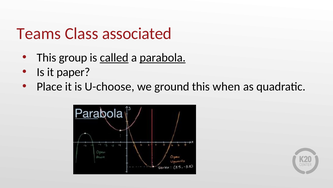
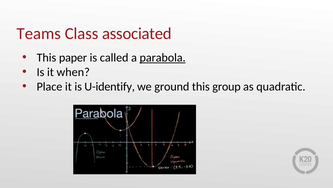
group: group -> paper
called underline: present -> none
paper: paper -> when
U-choose: U-choose -> U-identify
when: when -> group
